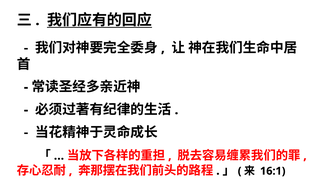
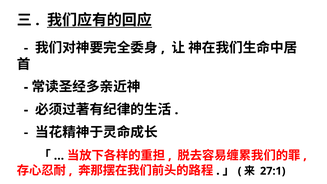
16:1: 16:1 -> 27:1
